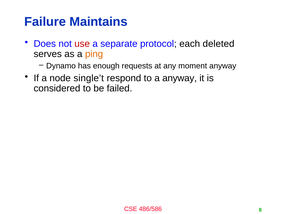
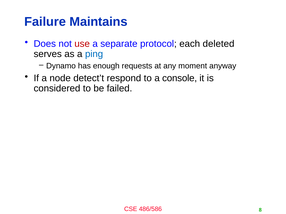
ping colour: orange -> blue
single’t: single’t -> detect’t
a anyway: anyway -> console
